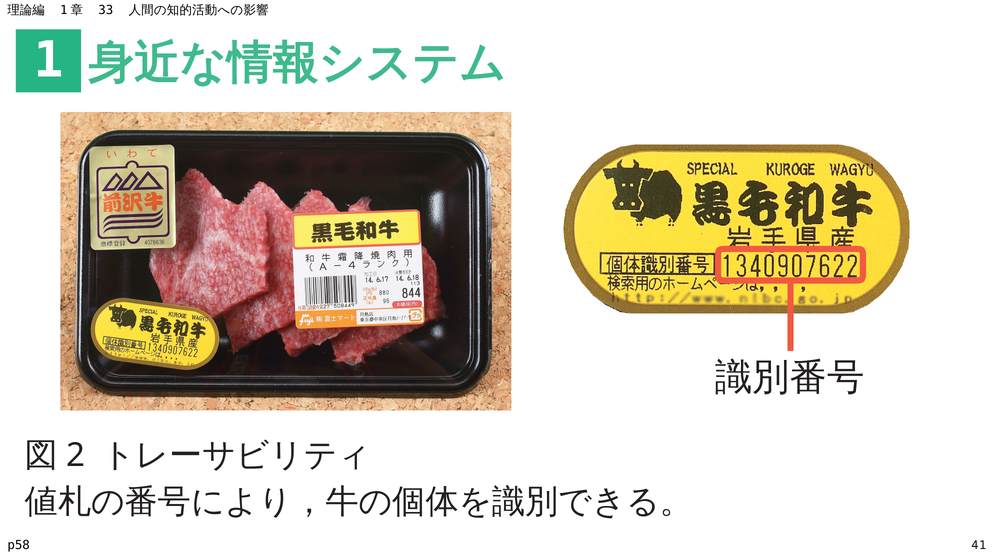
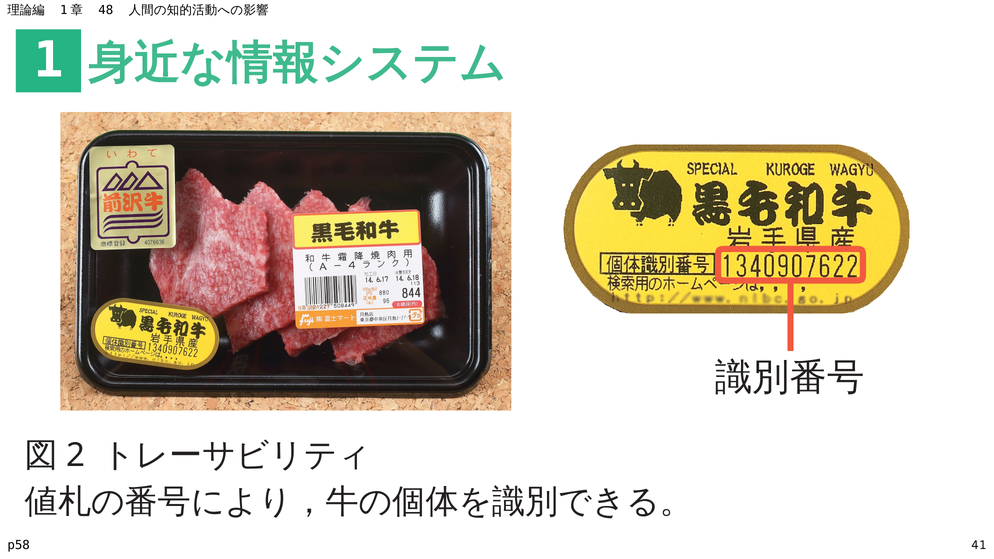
33: 33 -> 48
